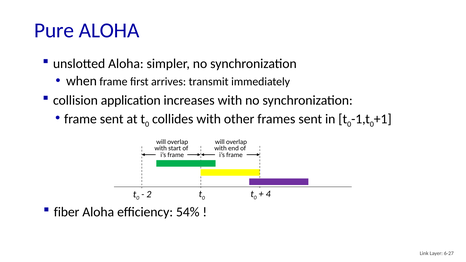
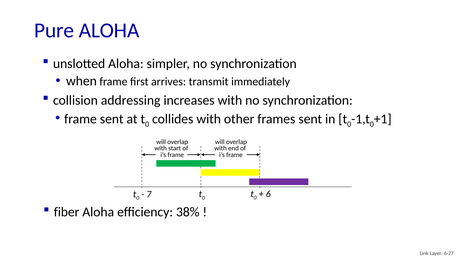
application: application -> addressing
4: 4 -> 6
2: 2 -> 7
54%: 54% -> 38%
